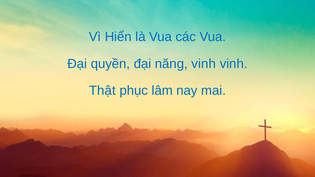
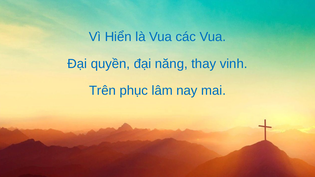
năng vinh: vinh -> thay
Thật: Thật -> Trên
